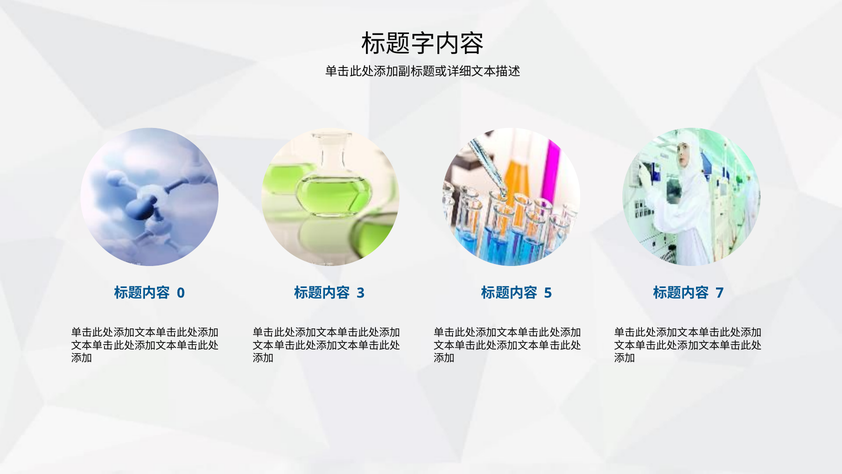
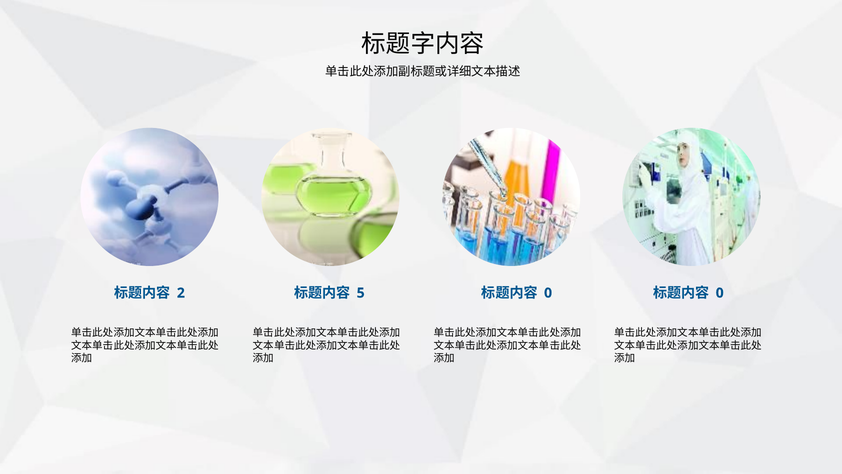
0: 0 -> 2
3: 3 -> 5
5 at (548, 293): 5 -> 0
7 at (720, 293): 7 -> 0
